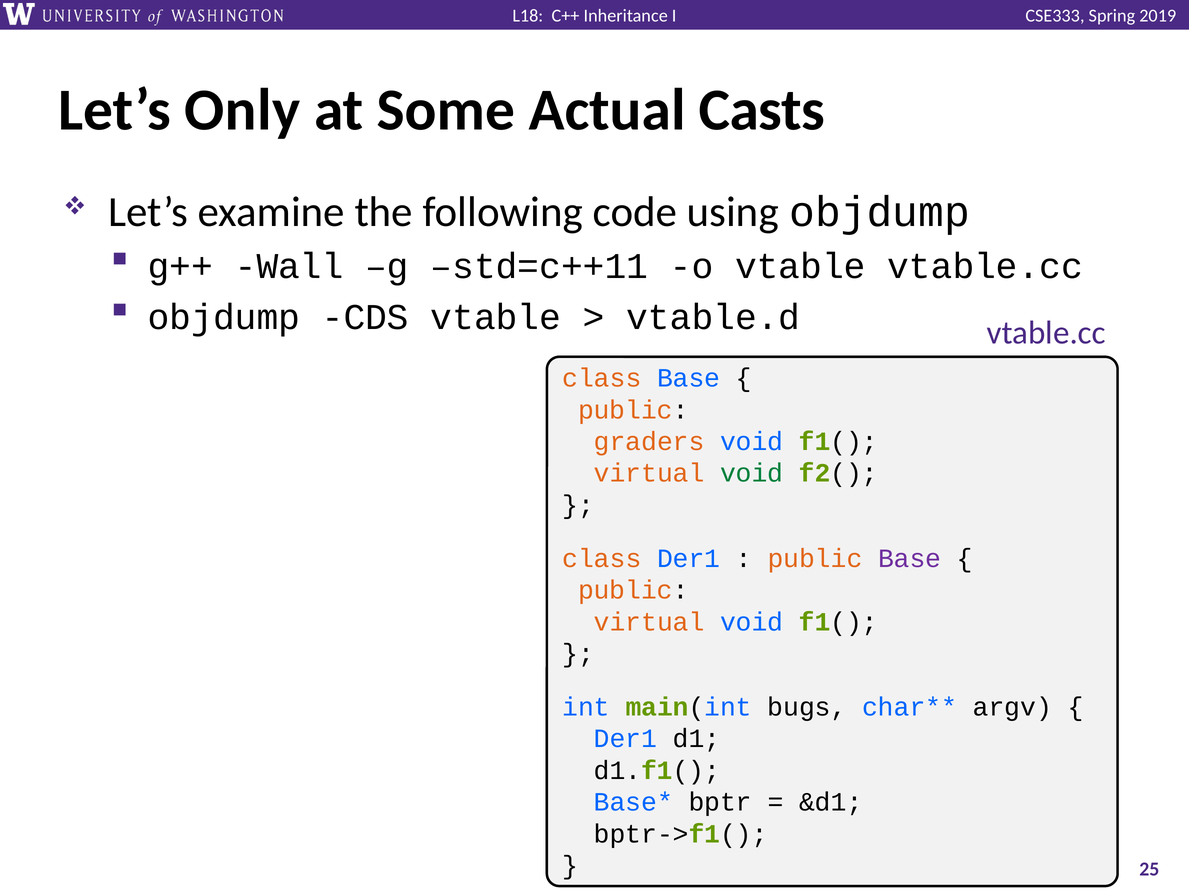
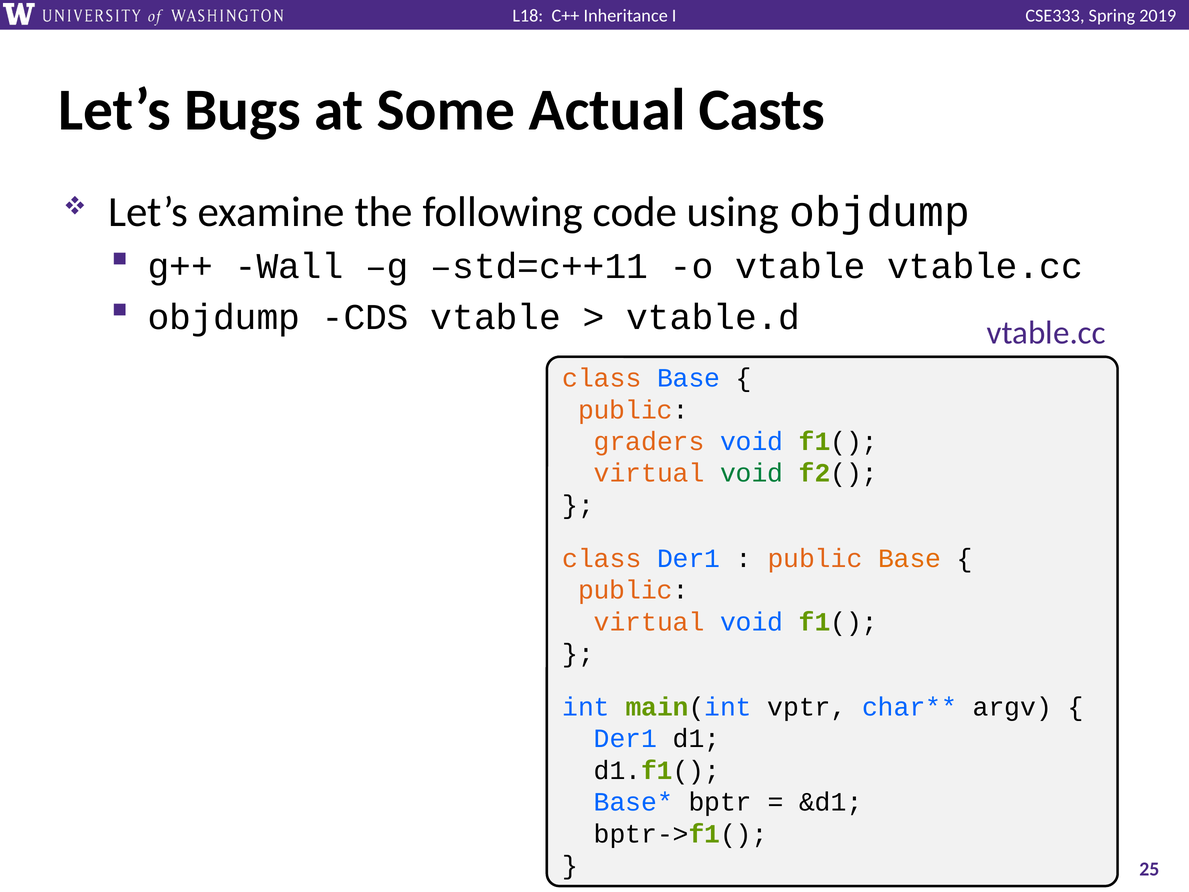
Only: Only -> Bugs
Base at (910, 558) colour: purple -> orange
bugs: bugs -> vptr
